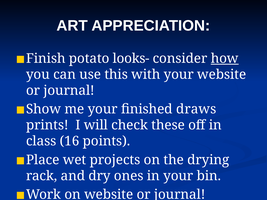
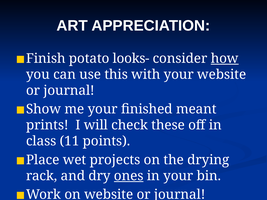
draws: draws -> meant
16: 16 -> 11
ones underline: none -> present
